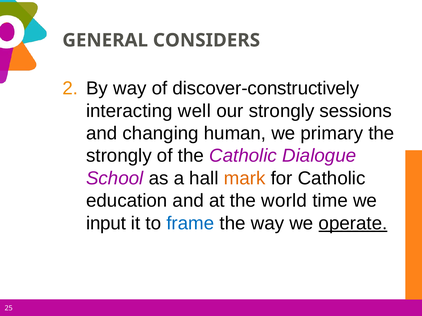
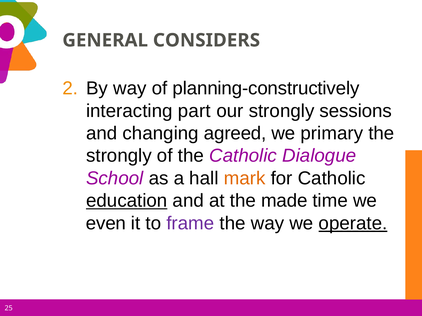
discover-constructively: discover-constructively -> planning-constructively
well: well -> part
human: human -> agreed
education underline: none -> present
world: world -> made
input: input -> even
frame colour: blue -> purple
